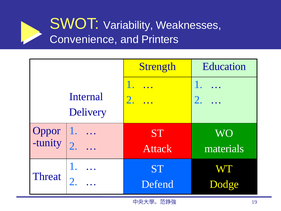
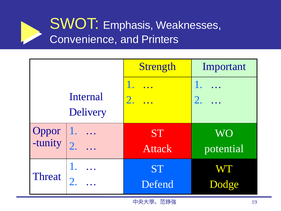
Variability: Variability -> Emphasis
Education: Education -> Important
materials: materials -> potential
